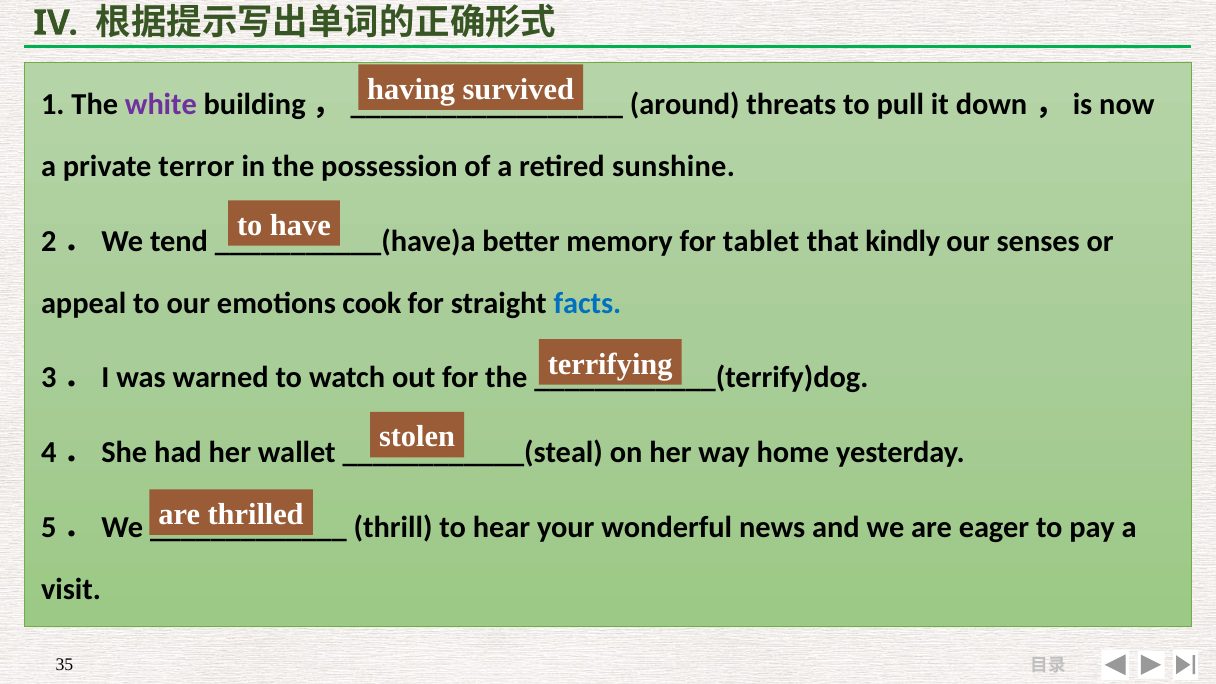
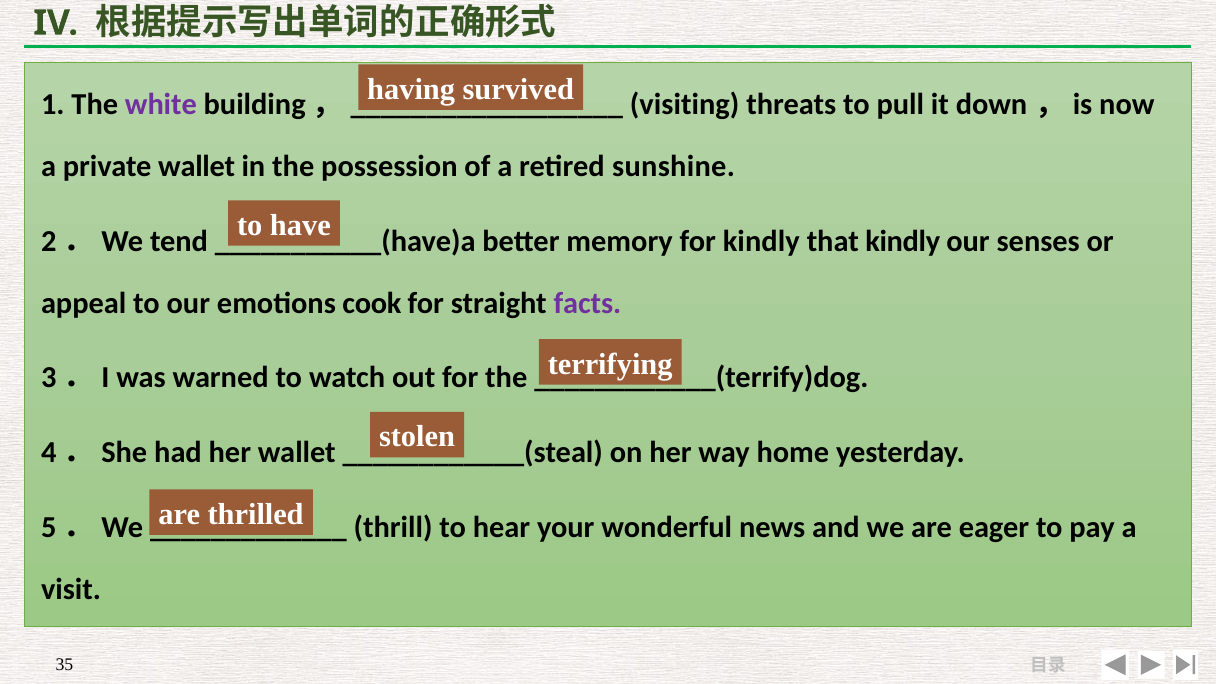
around: around -> visiting
private terror: terror -> wallet
for tablet: tablet -> kindly
facts colour: blue -> purple
